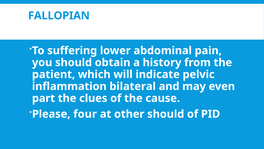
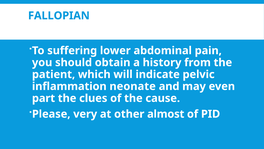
bilateral: bilateral -> neonate
four: four -> very
other should: should -> almost
